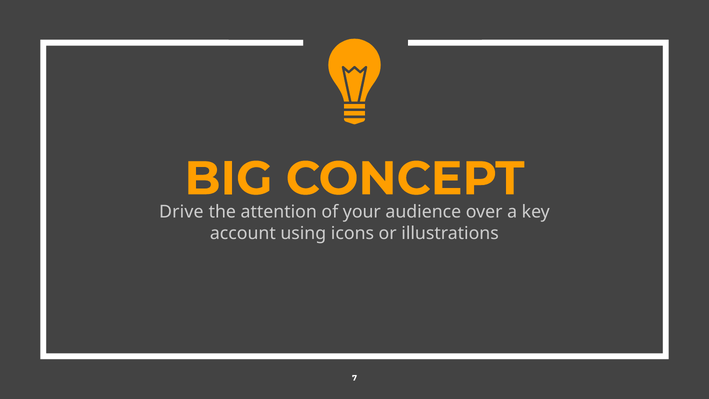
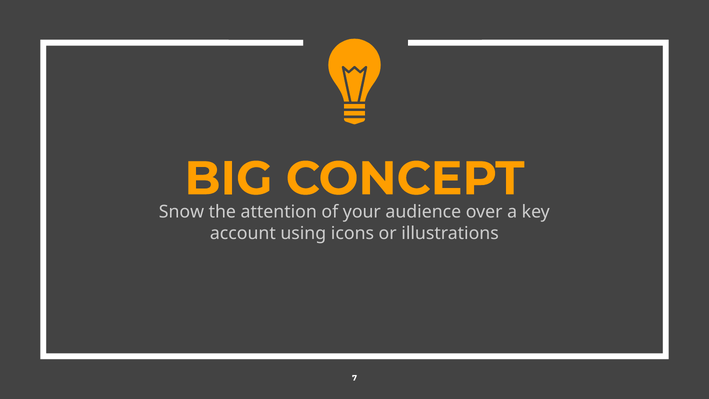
Drive: Drive -> Snow
